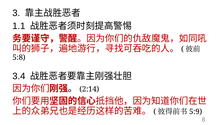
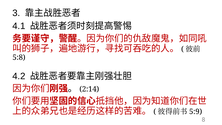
1.1: 1.1 -> 4.1
3.4: 3.4 -> 4.2
